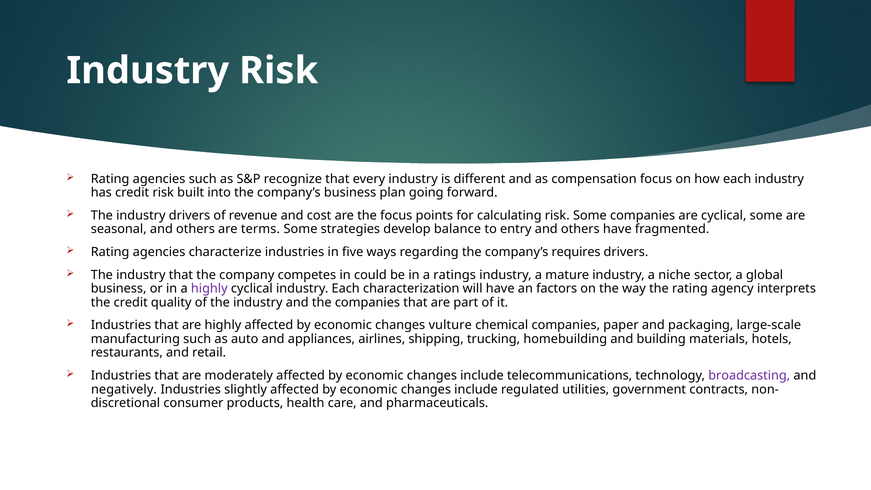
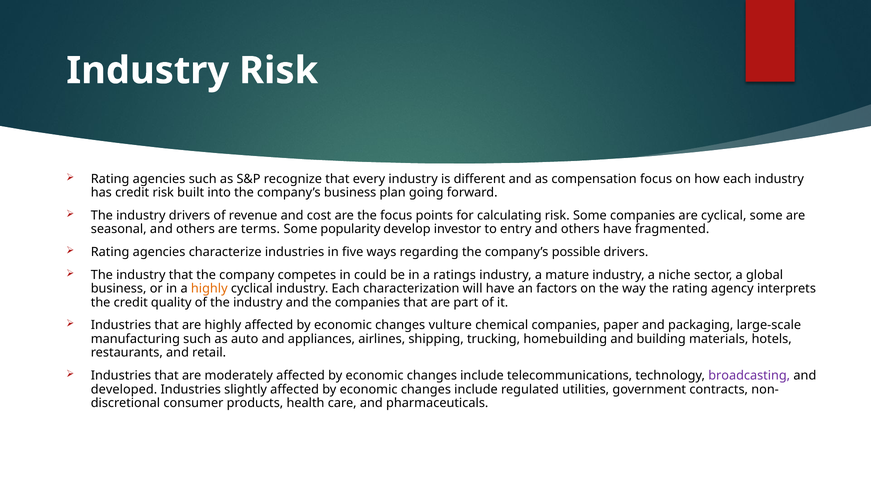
strategies: strategies -> popularity
balance: balance -> investor
requires: requires -> possible
highly at (209, 289) colour: purple -> orange
negatively: negatively -> developed
